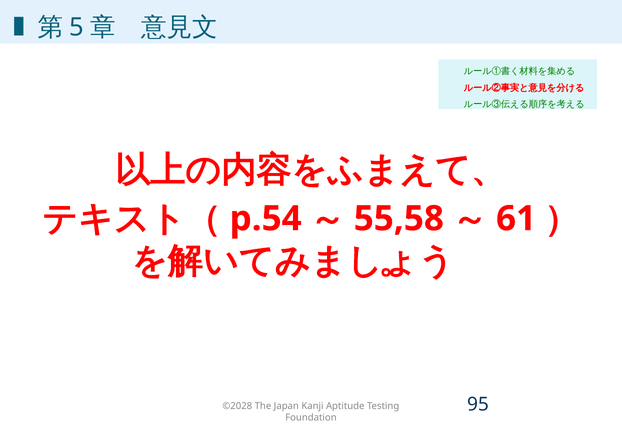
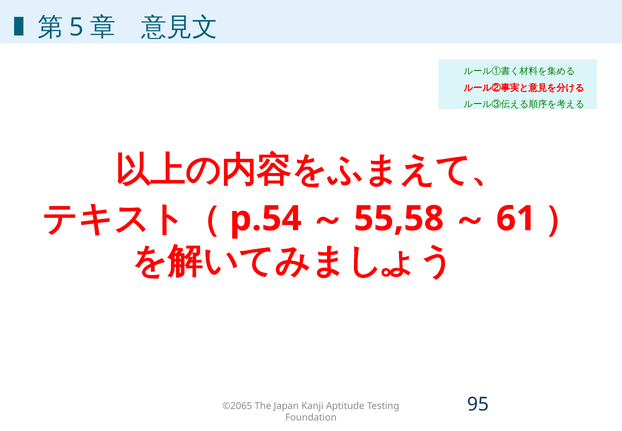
©2028: ©2028 -> ©2065
